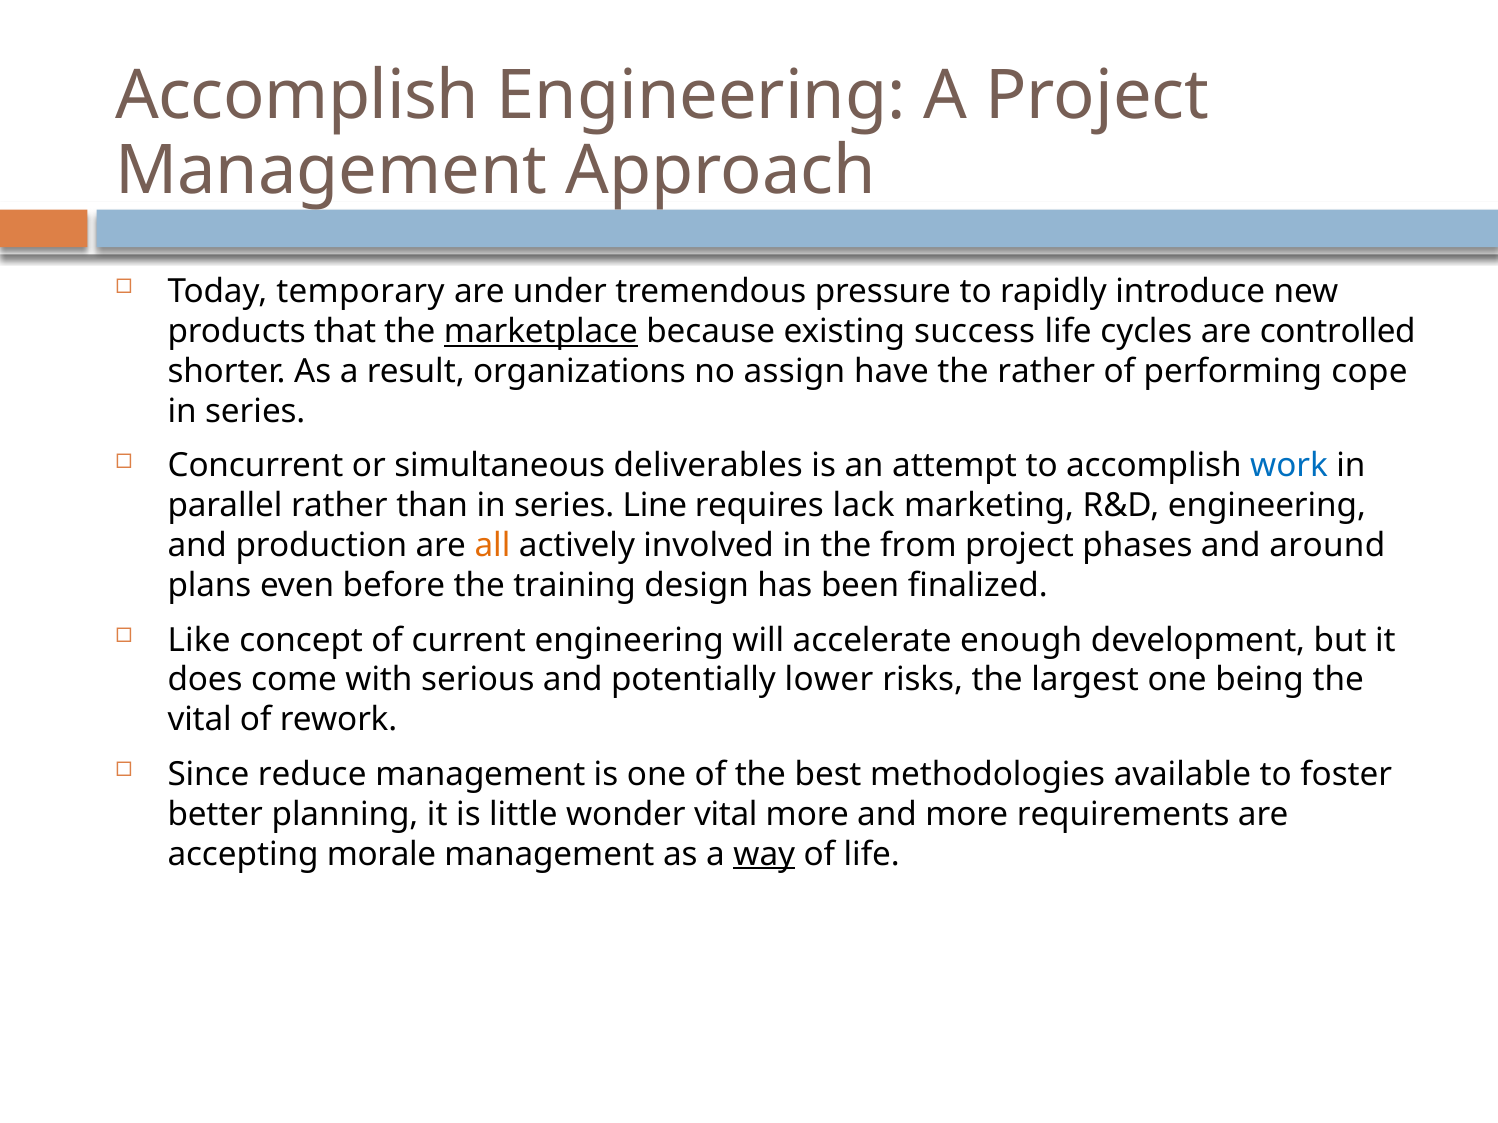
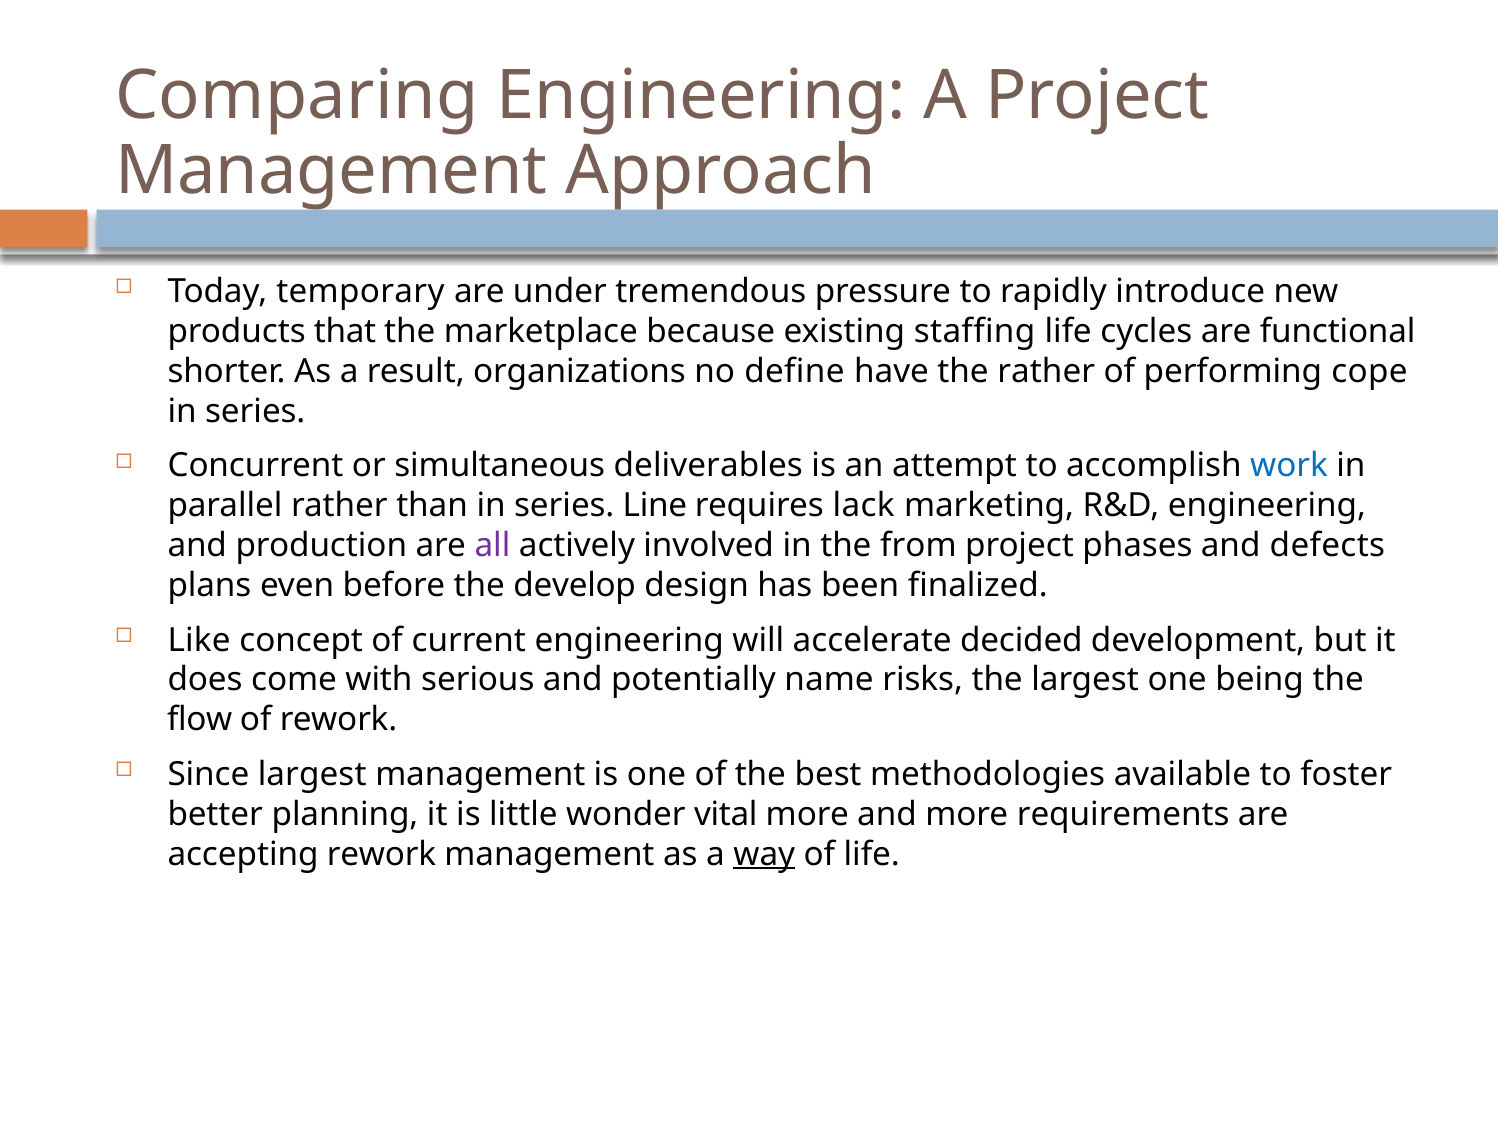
Accomplish at (297, 96): Accomplish -> Comparing
marketplace underline: present -> none
success: success -> staffing
controlled: controlled -> functional
assign: assign -> define
all colour: orange -> purple
around: around -> defects
training: training -> develop
enough: enough -> decided
lower: lower -> name
vital at (200, 720): vital -> flow
Since reduce: reduce -> largest
accepting morale: morale -> rework
